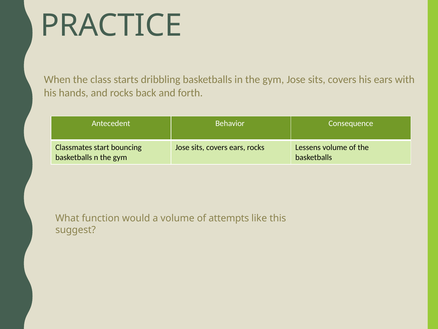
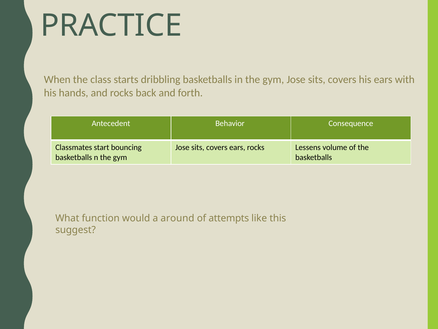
a volume: volume -> around
